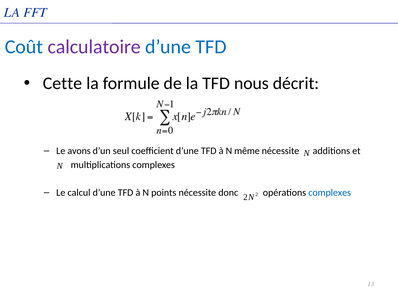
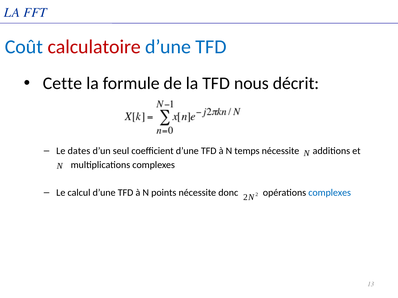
calculatoire colour: purple -> red
avons: avons -> dates
même: même -> temps
